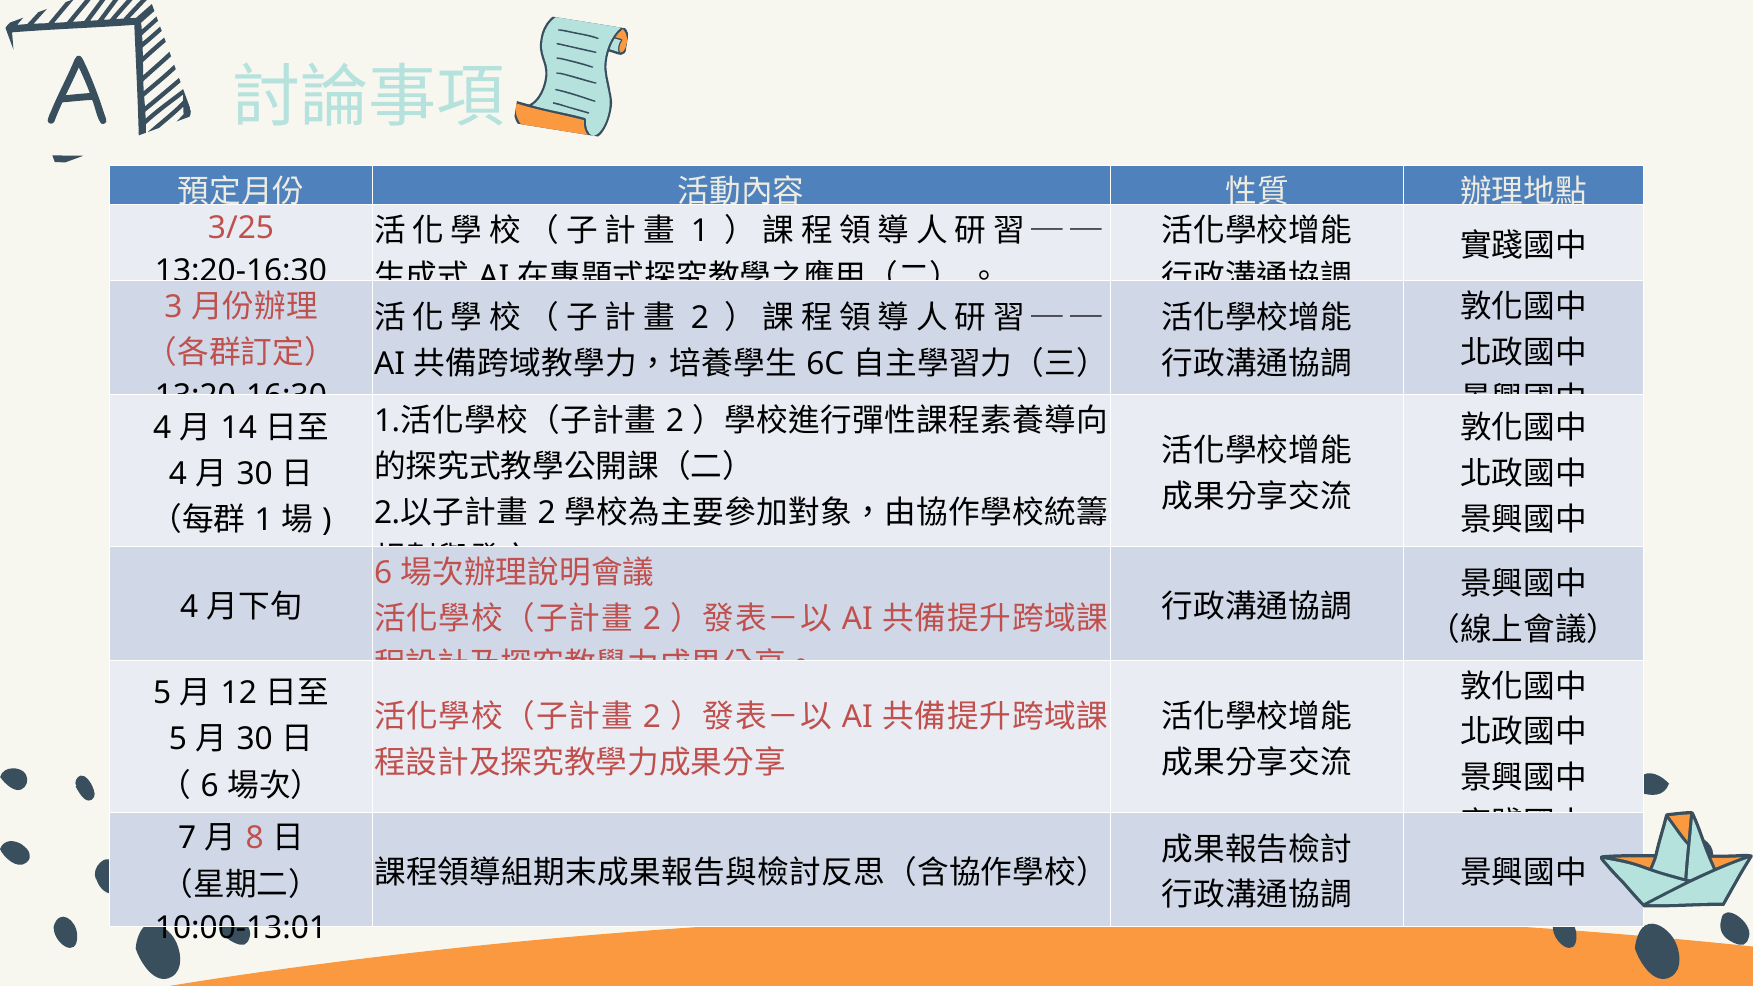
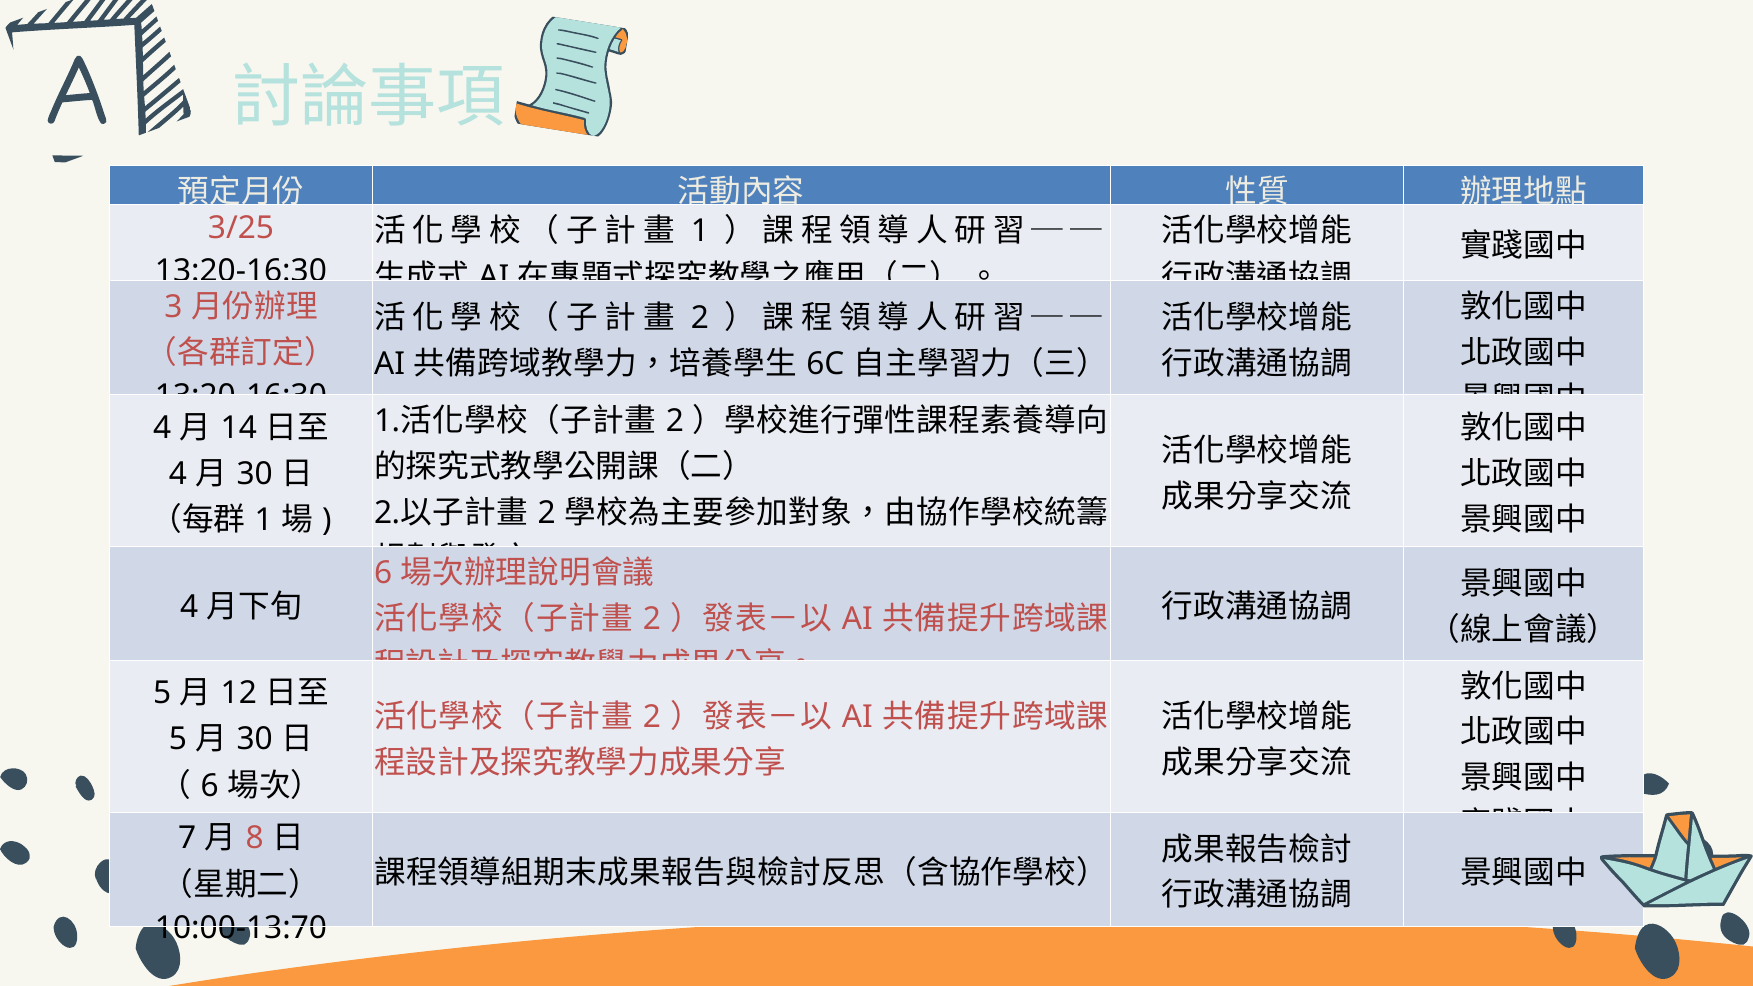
10:00-13:01: 10:00-13:01 -> 10:00-13:70
